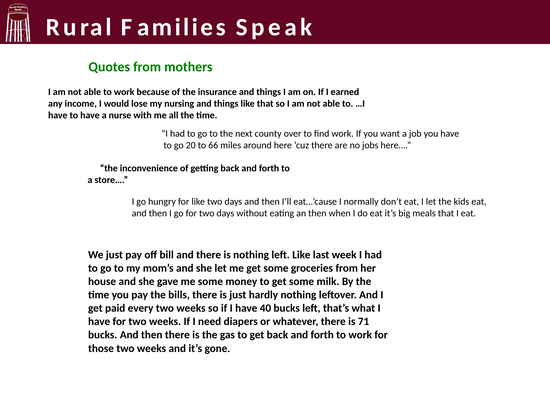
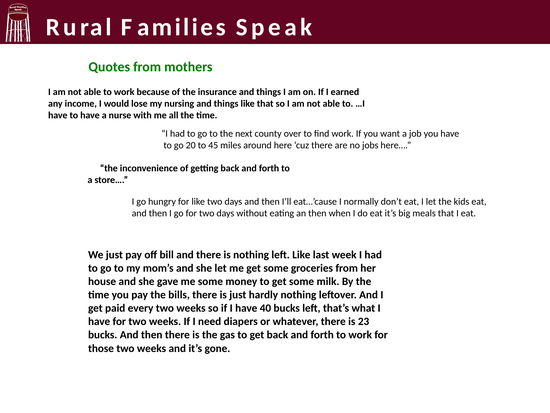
66: 66 -> 45
71: 71 -> 23
